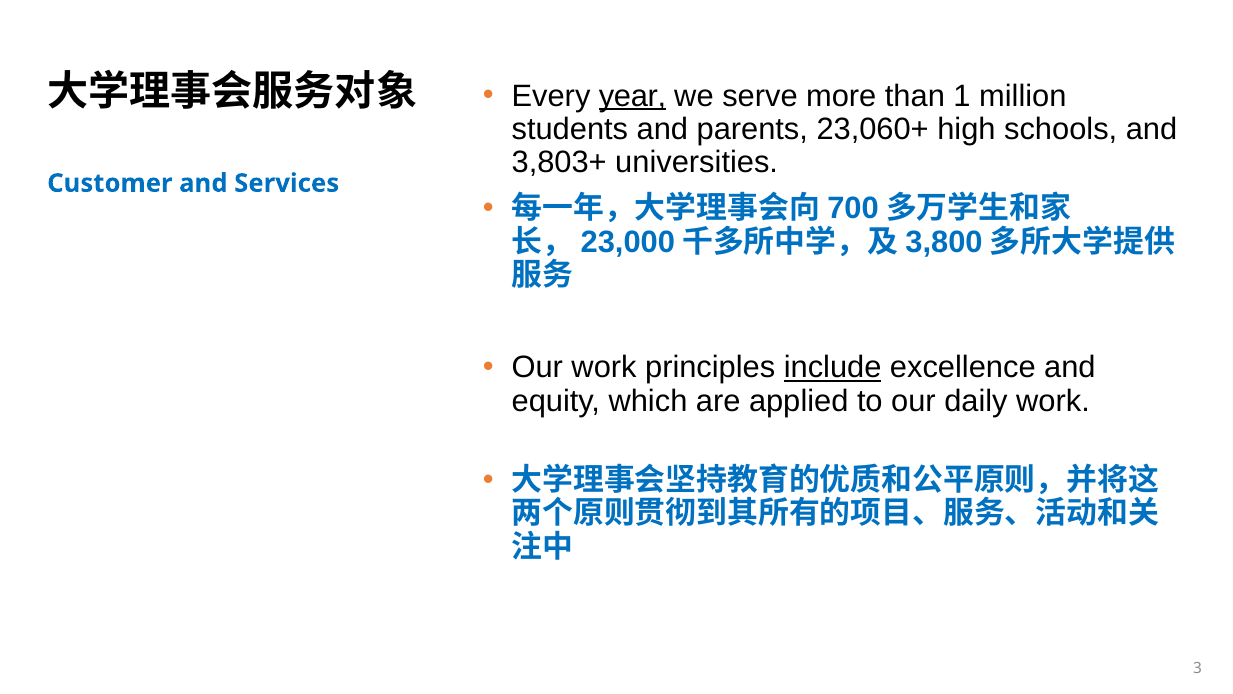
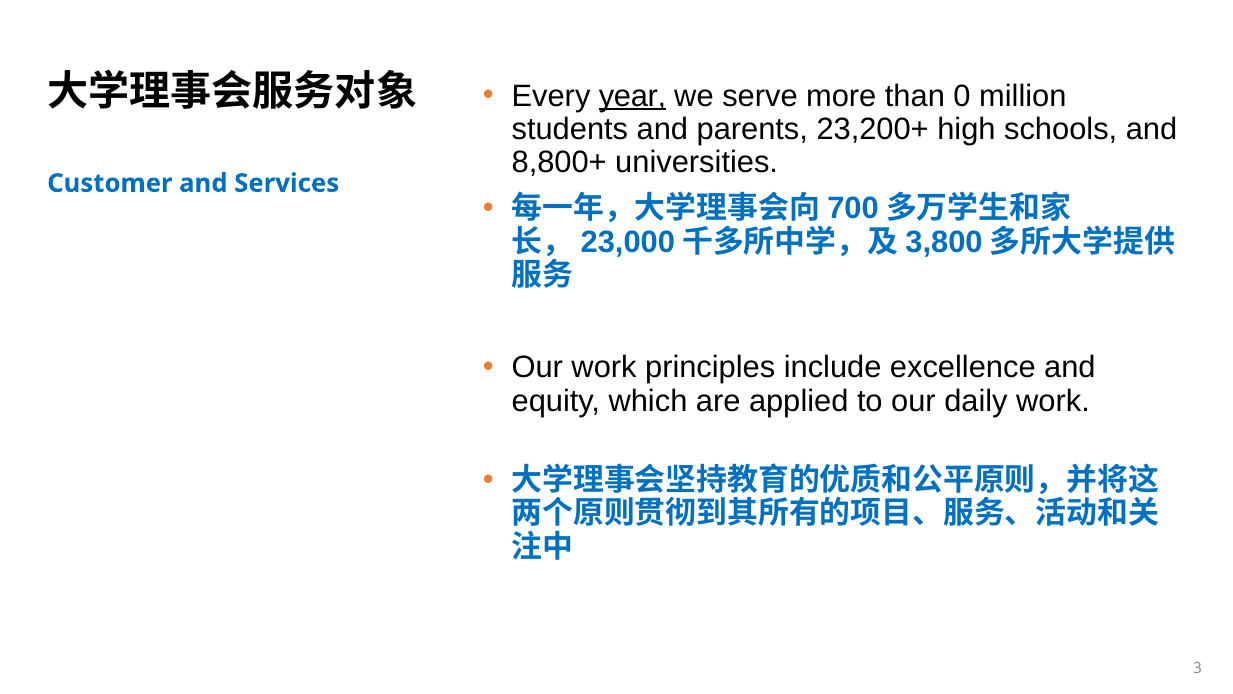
1: 1 -> 0
23,060+: 23,060+ -> 23,200+
3,803+: 3,803+ -> 8,800+
include underline: present -> none
